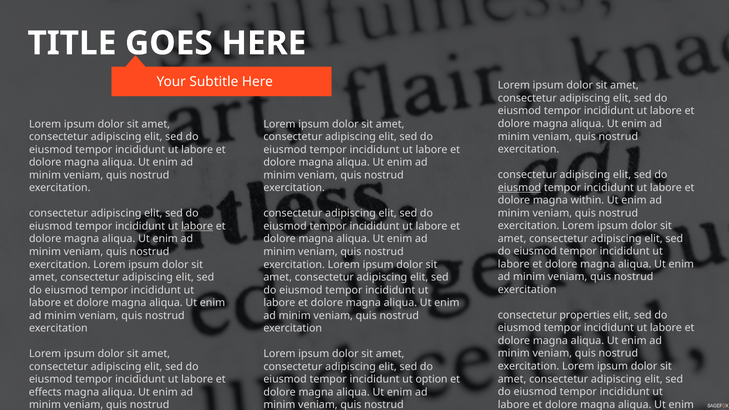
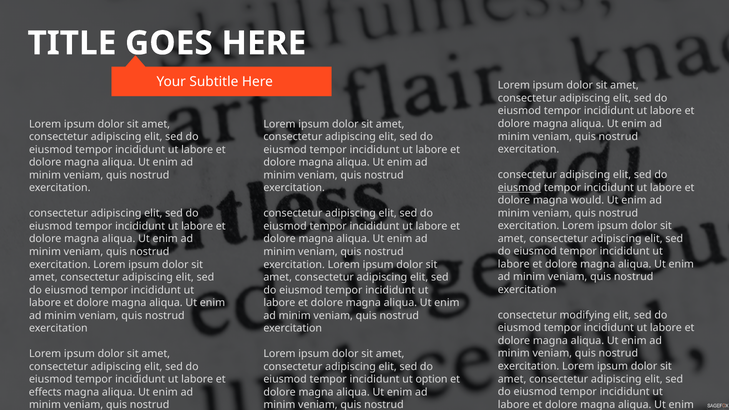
within: within -> would
labore at (197, 226) underline: present -> none
properties: properties -> modifying
